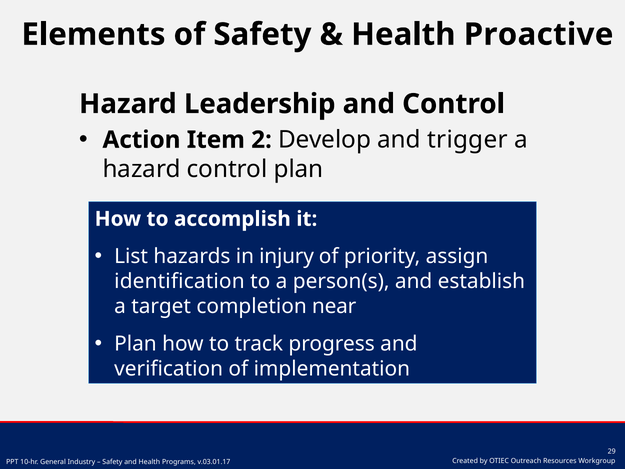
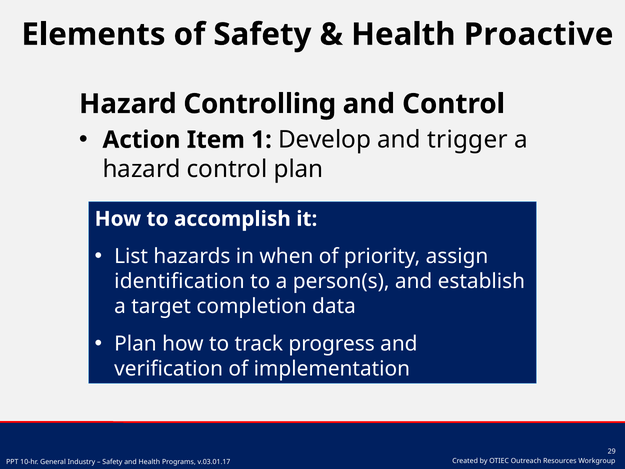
Leadership: Leadership -> Controlling
2: 2 -> 1
injury: injury -> when
near: near -> data
